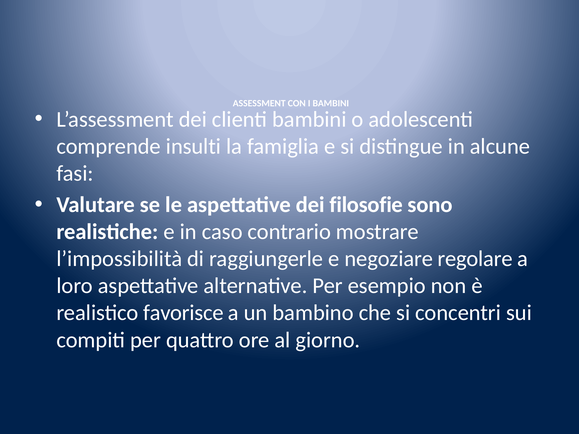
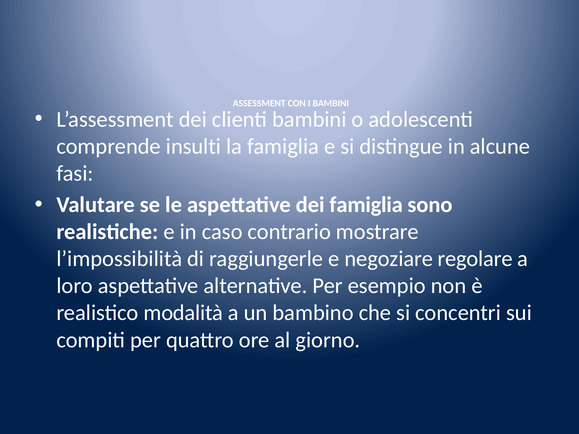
dei filosofie: filosofie -> famiglia
favorisce: favorisce -> modalità
